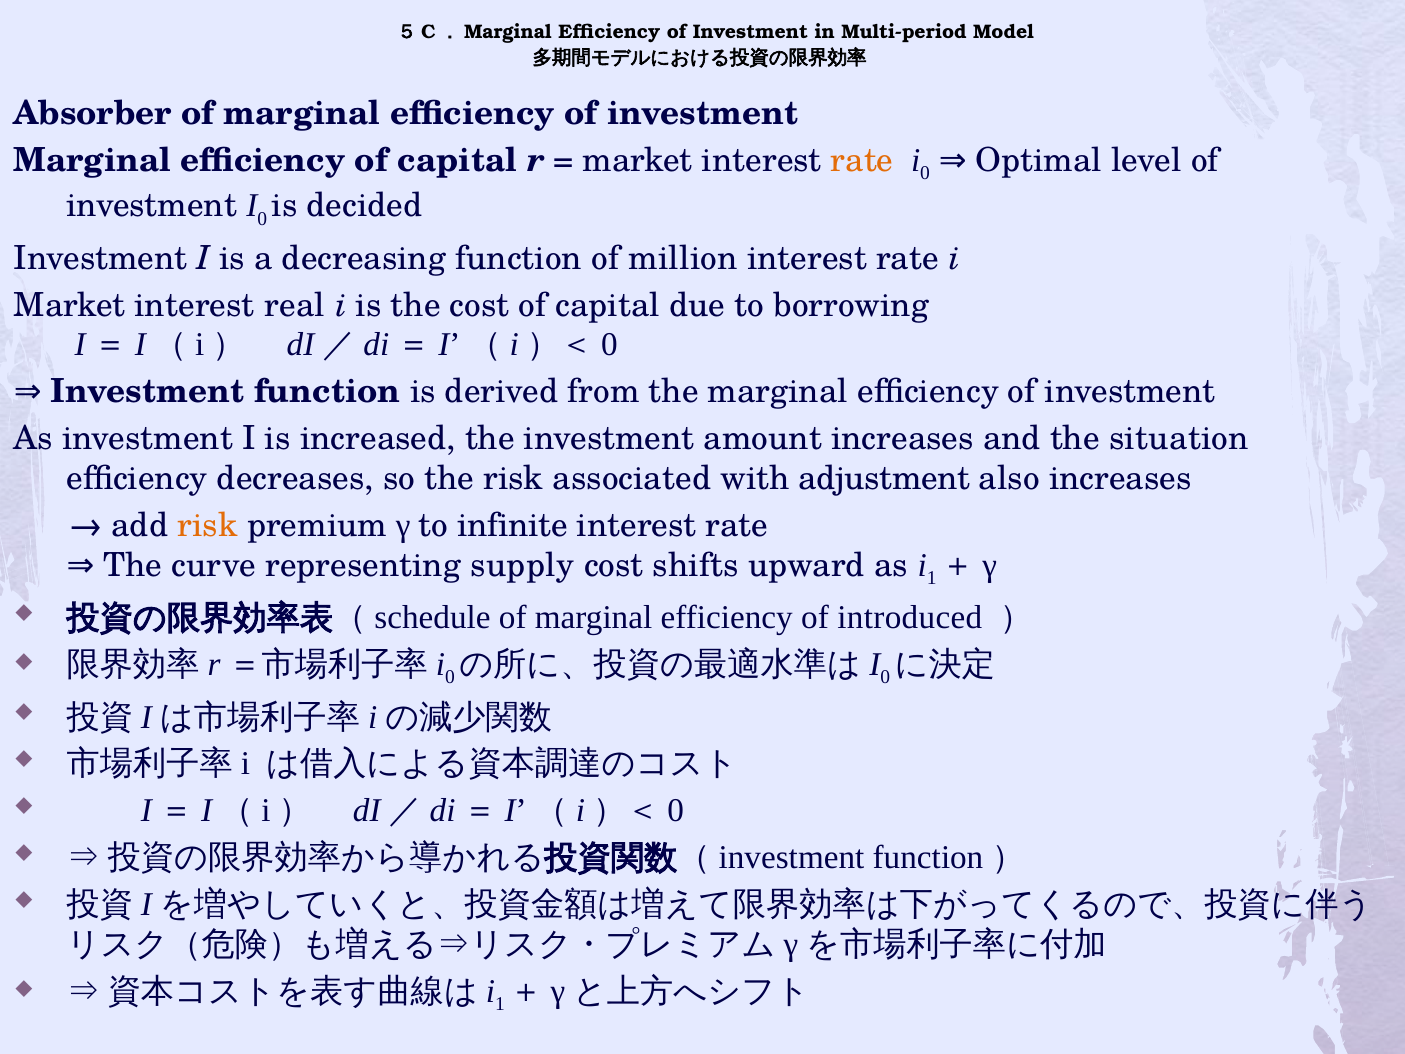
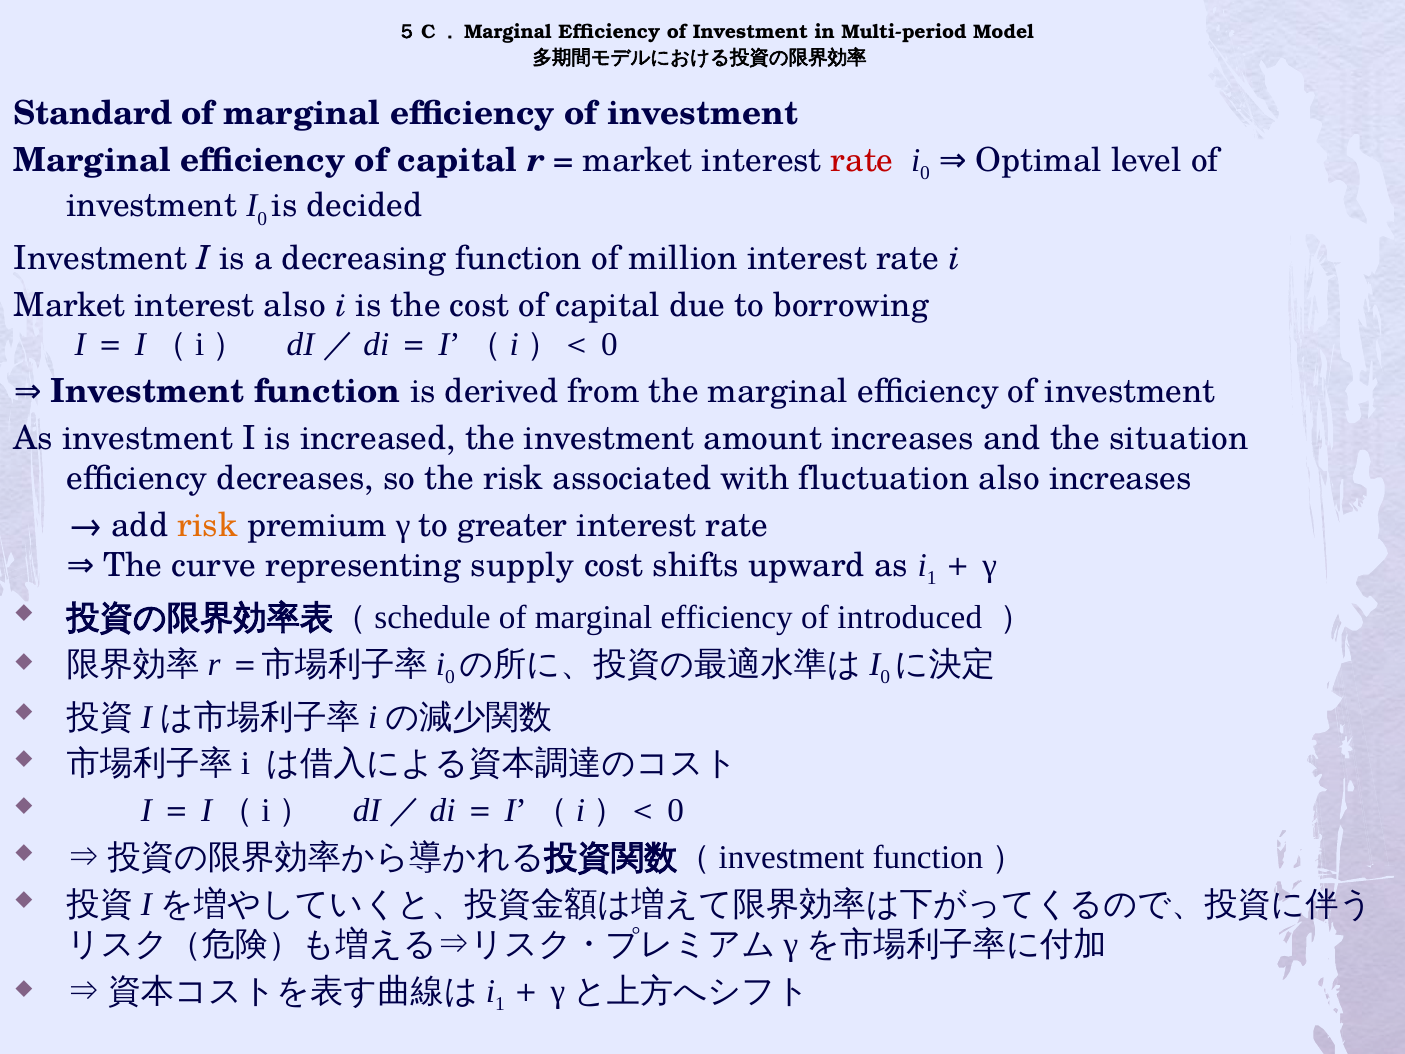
Absorber: Absorber -> Standard
rate at (862, 160) colour: orange -> red
interest real: real -> also
adjustment: adjustment -> fluctuation
infinite: infinite -> greater
